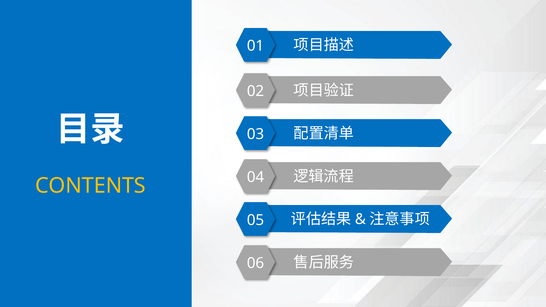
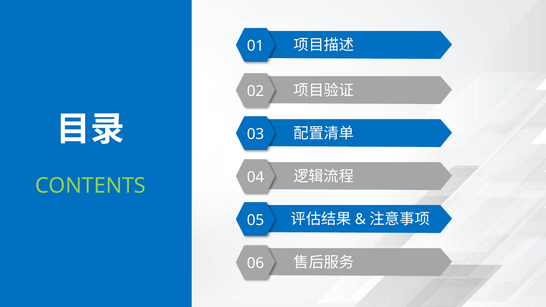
CONTENTS colour: yellow -> light green
